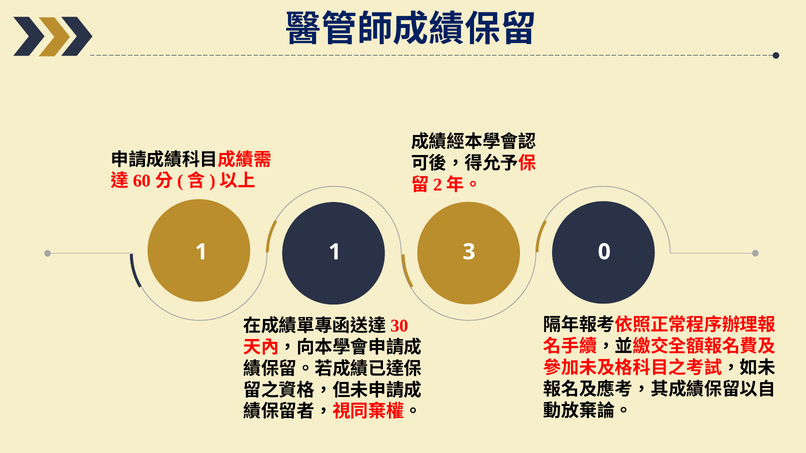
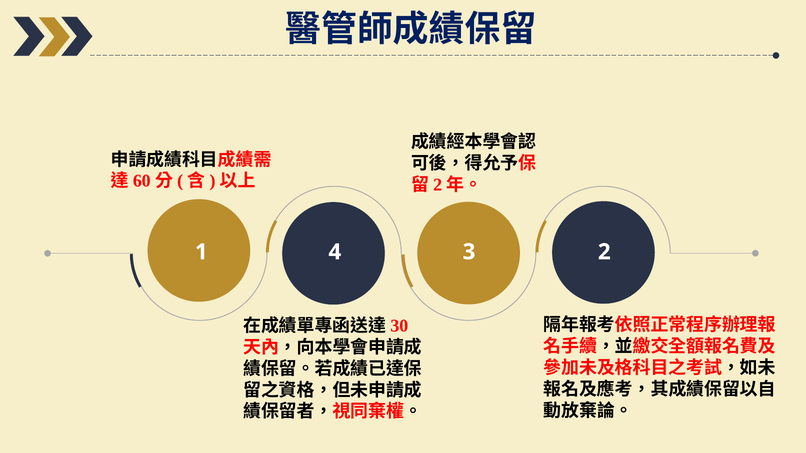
1 1: 1 -> 4
0: 0 -> 2
